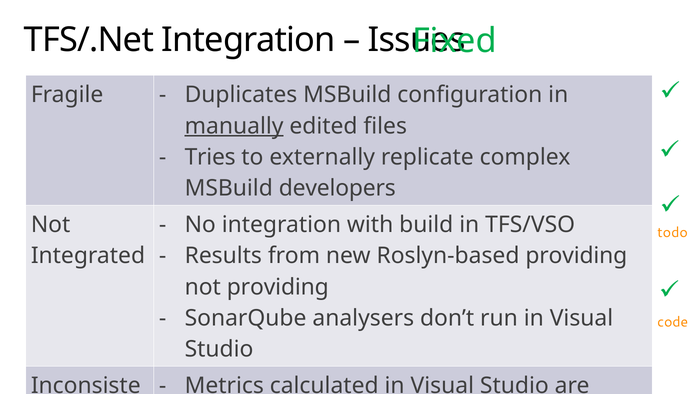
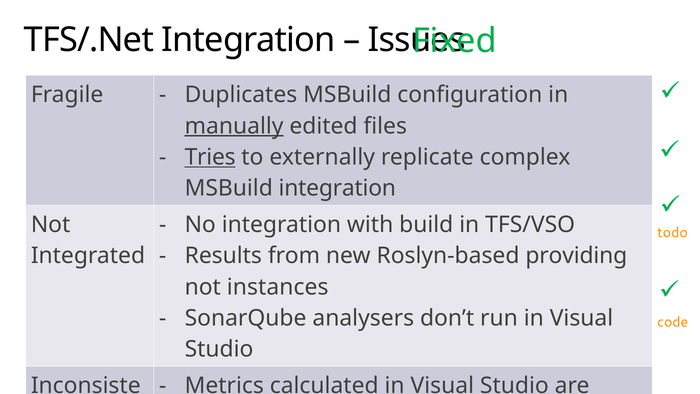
Tries underline: none -> present
MSBuild developers: developers -> integration
not providing: providing -> instances
